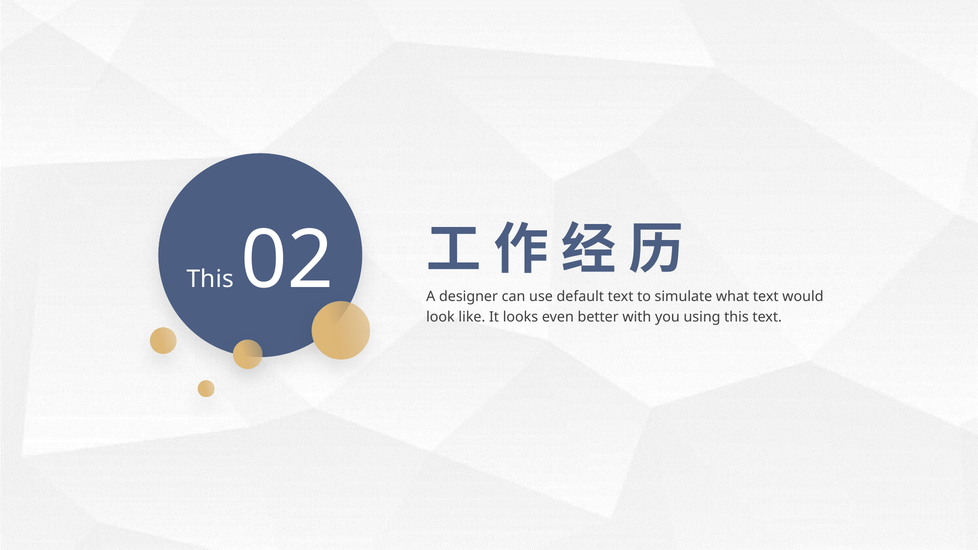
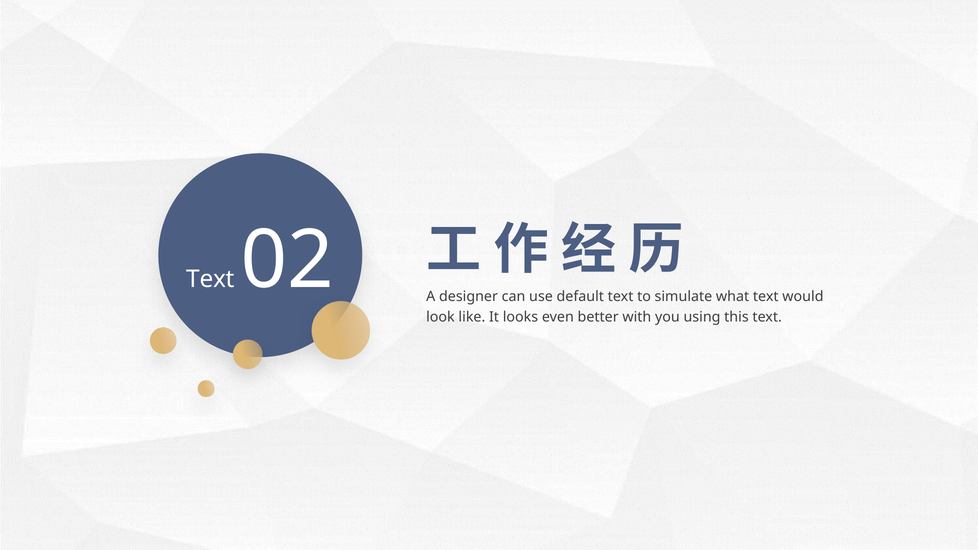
This at (210, 279): This -> Text
